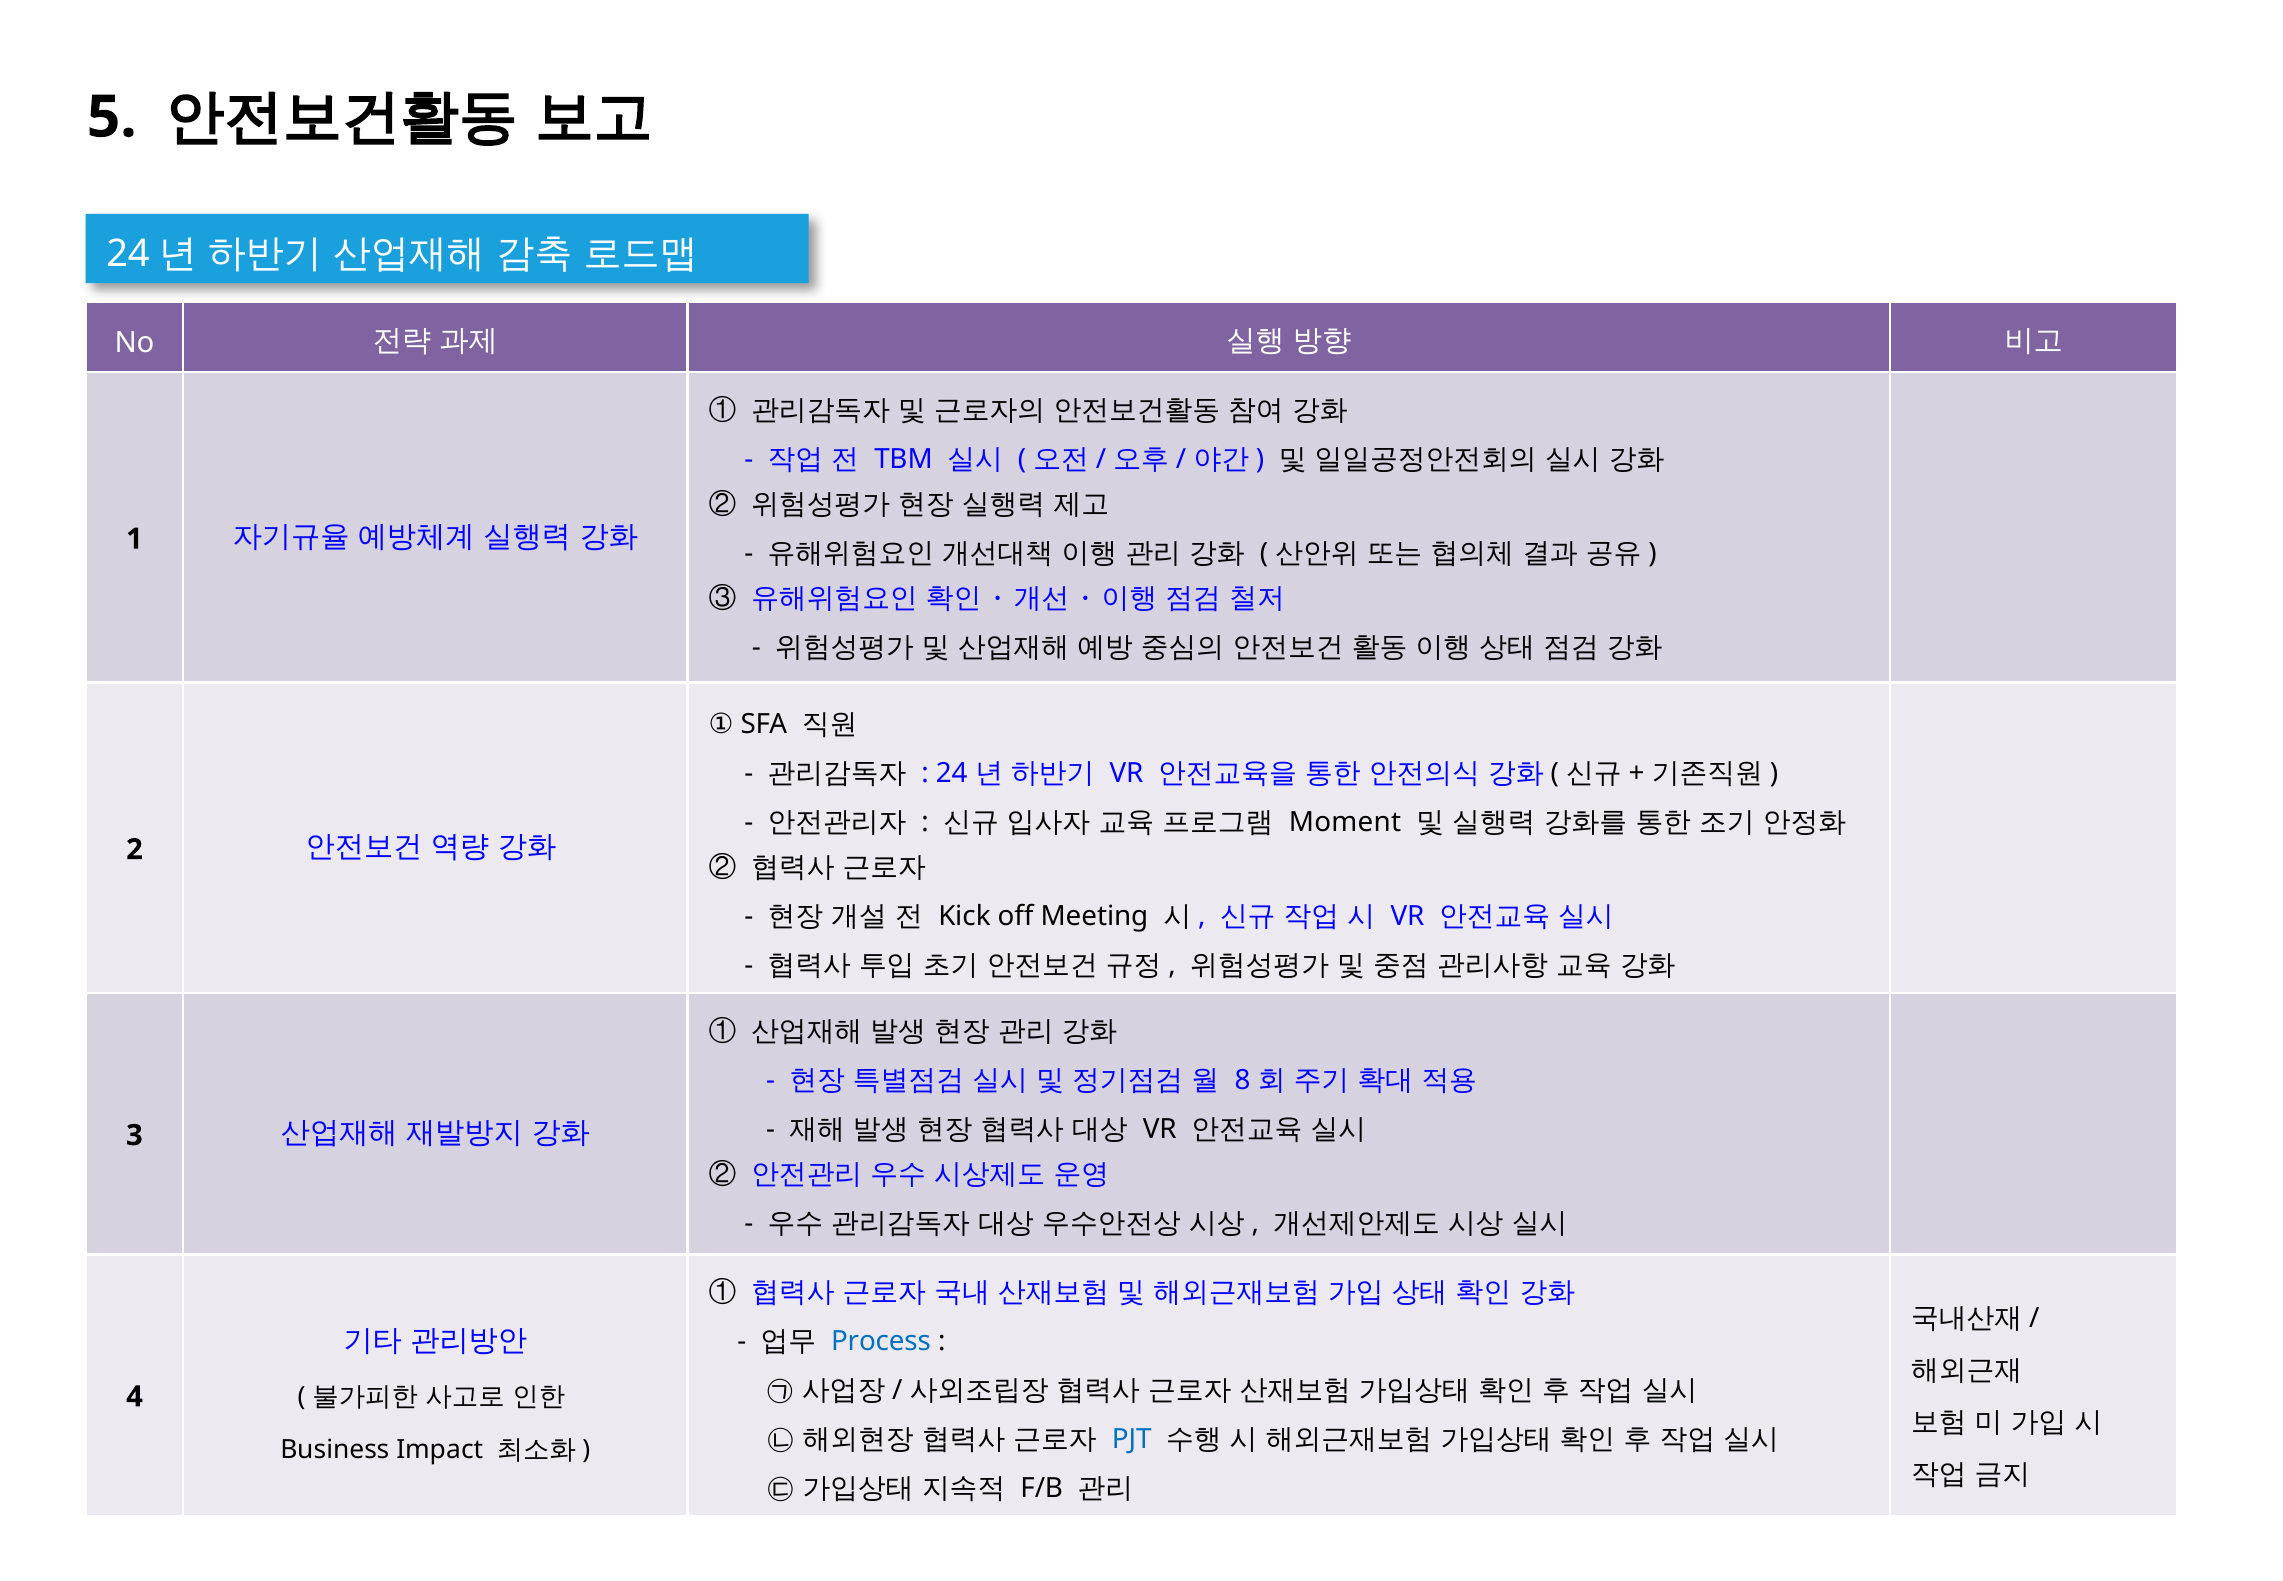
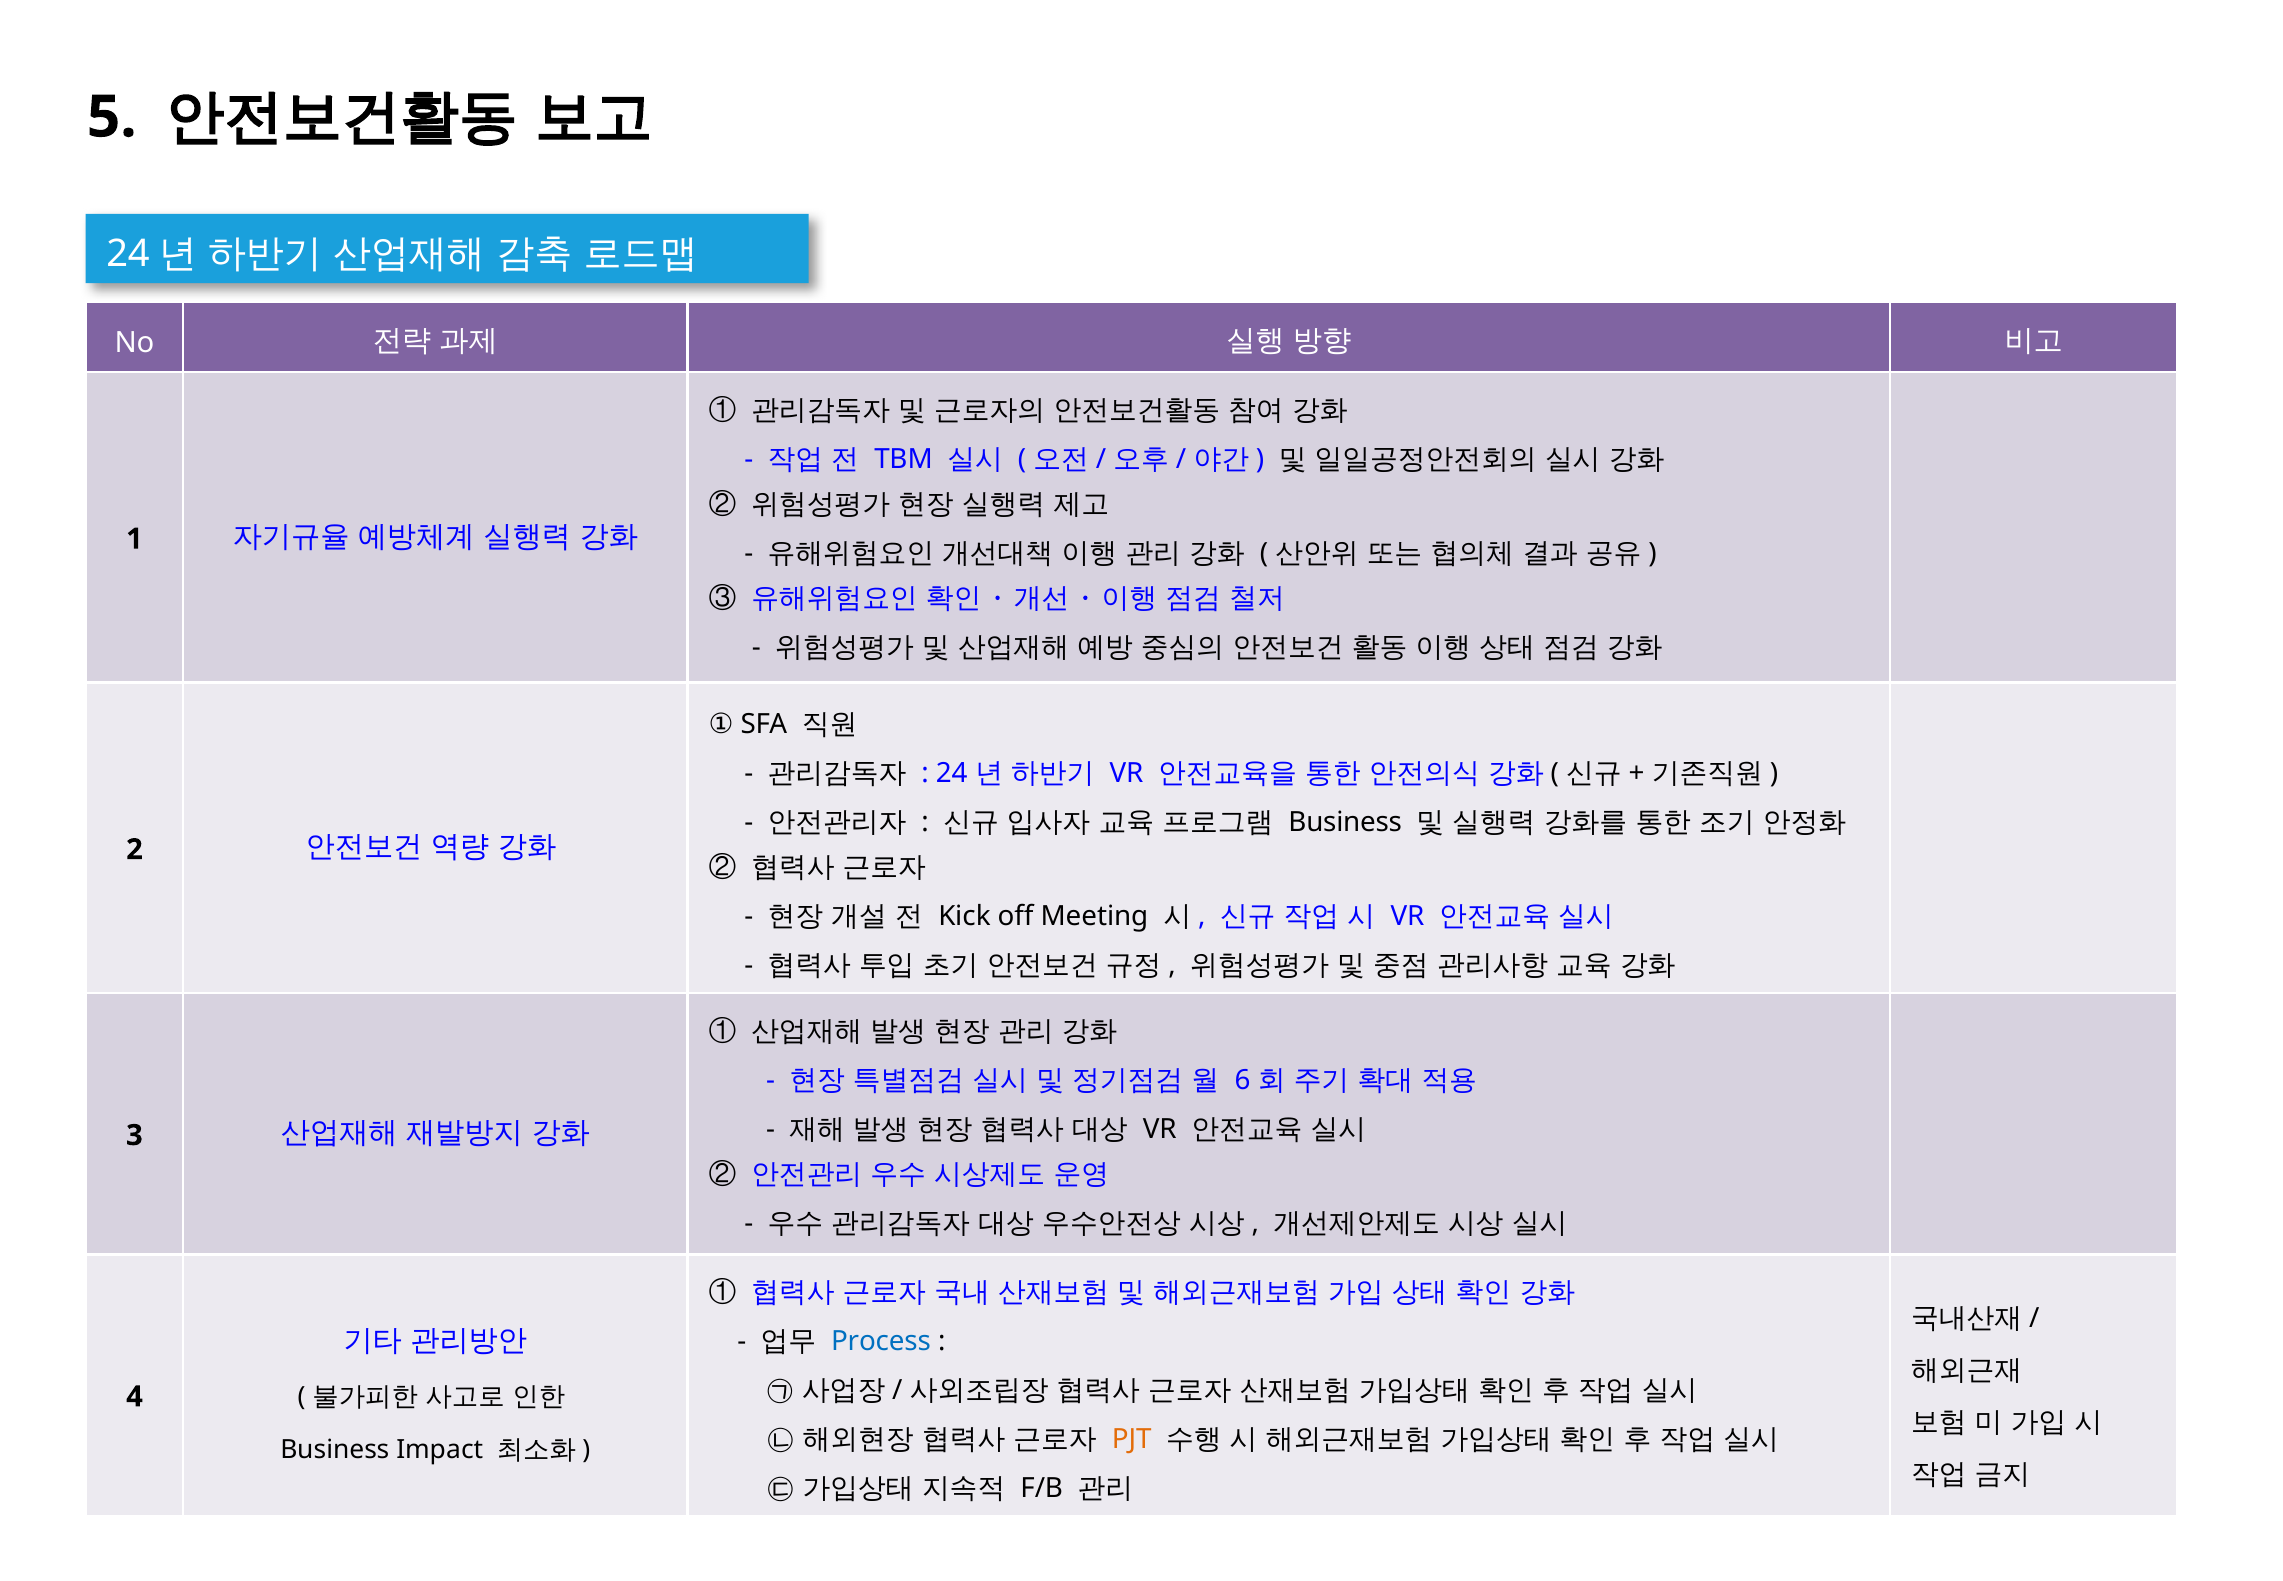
Moment at (1345, 822): Moment -> Business
8: 8 -> 6
PJT colour: blue -> orange
